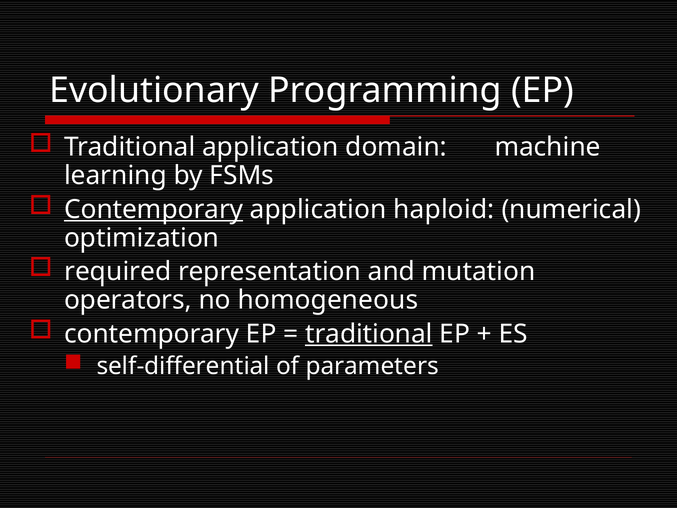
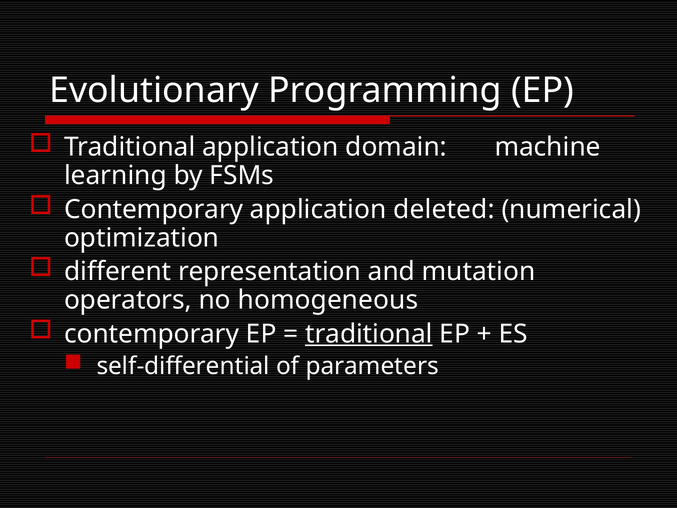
Contemporary at (154, 209) underline: present -> none
haploid: haploid -> deleted
required: required -> different
